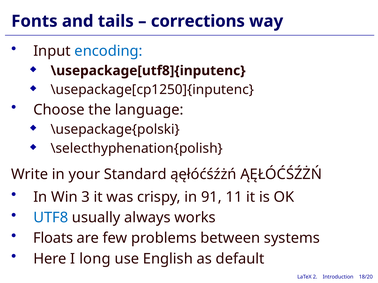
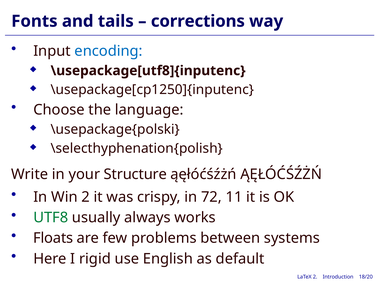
Standard: Standard -> Structure
Win 3: 3 -> 2
91: 91 -> 72
UTF8 colour: blue -> green
long: long -> rigid
